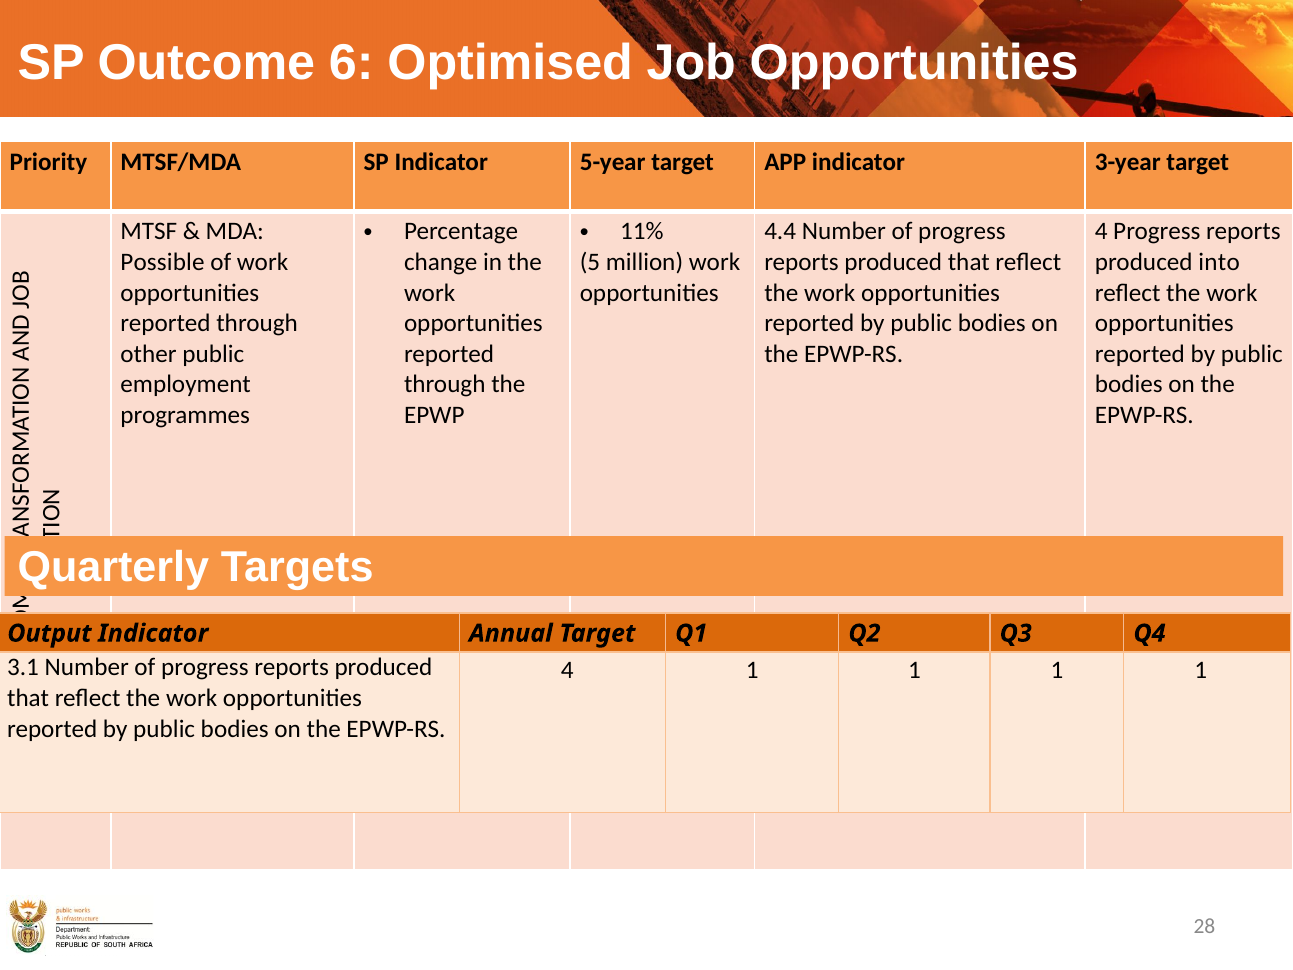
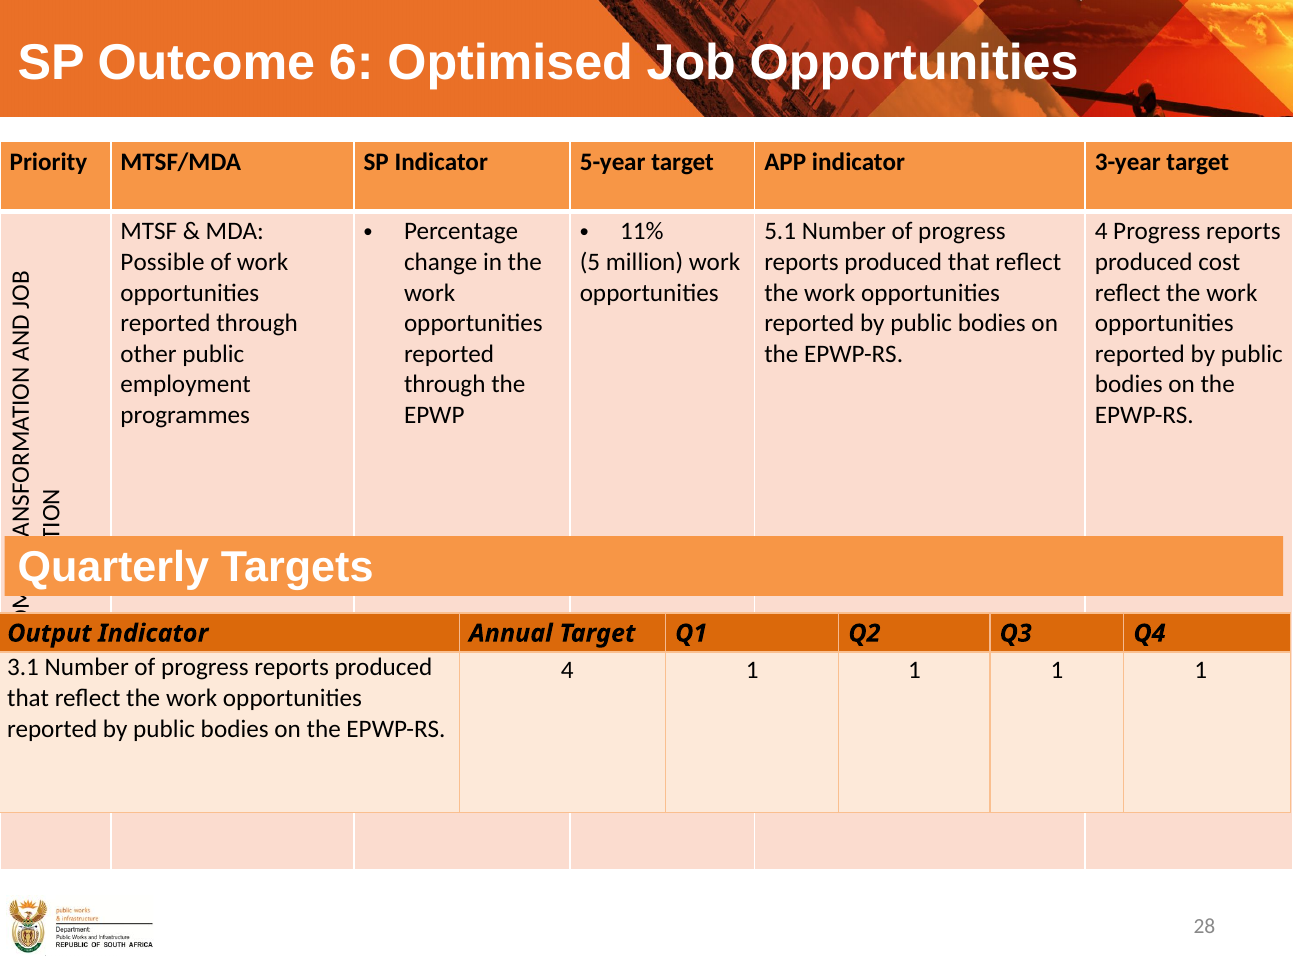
4.4: 4.4 -> 5.1
into: into -> cost
